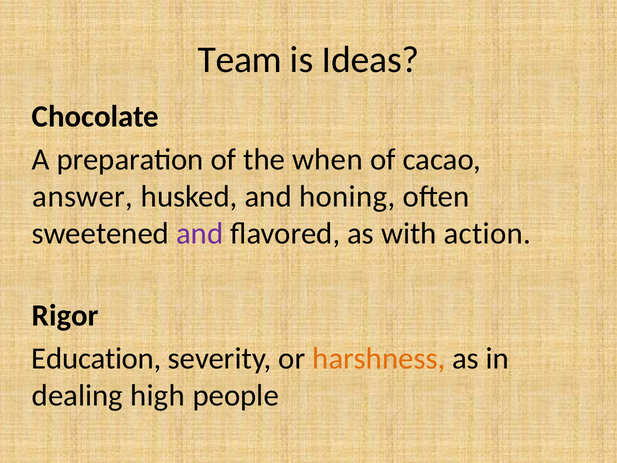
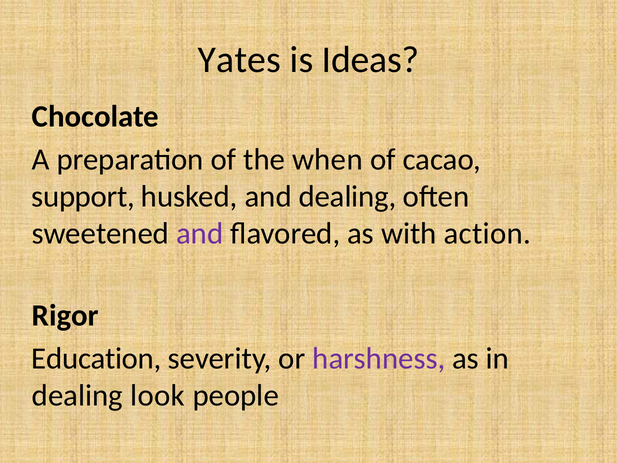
Team: Team -> Yates
answer: answer -> support
and honing: honing -> dealing
harshness colour: orange -> purple
high: high -> look
